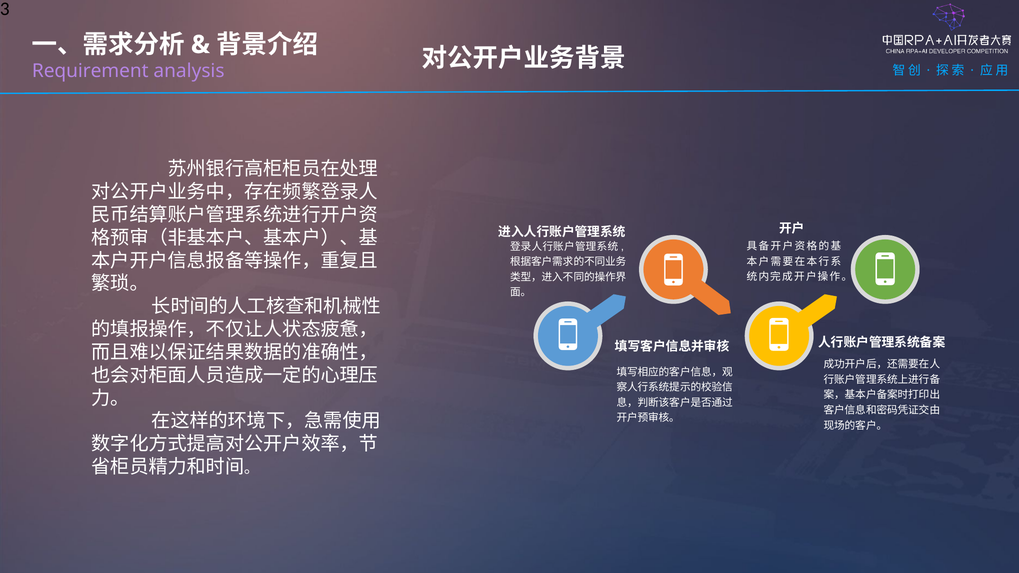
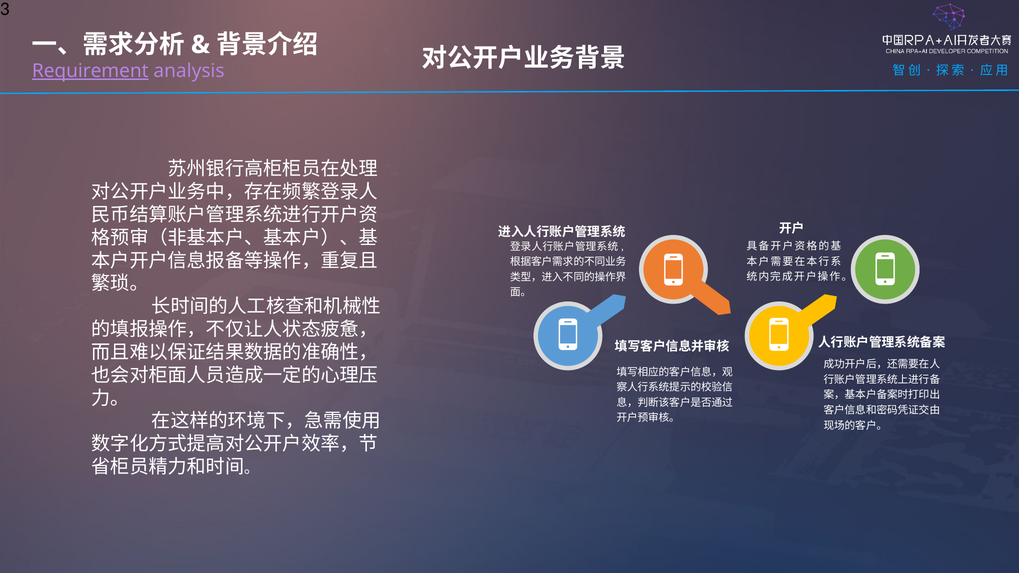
Requirement underline: none -> present
